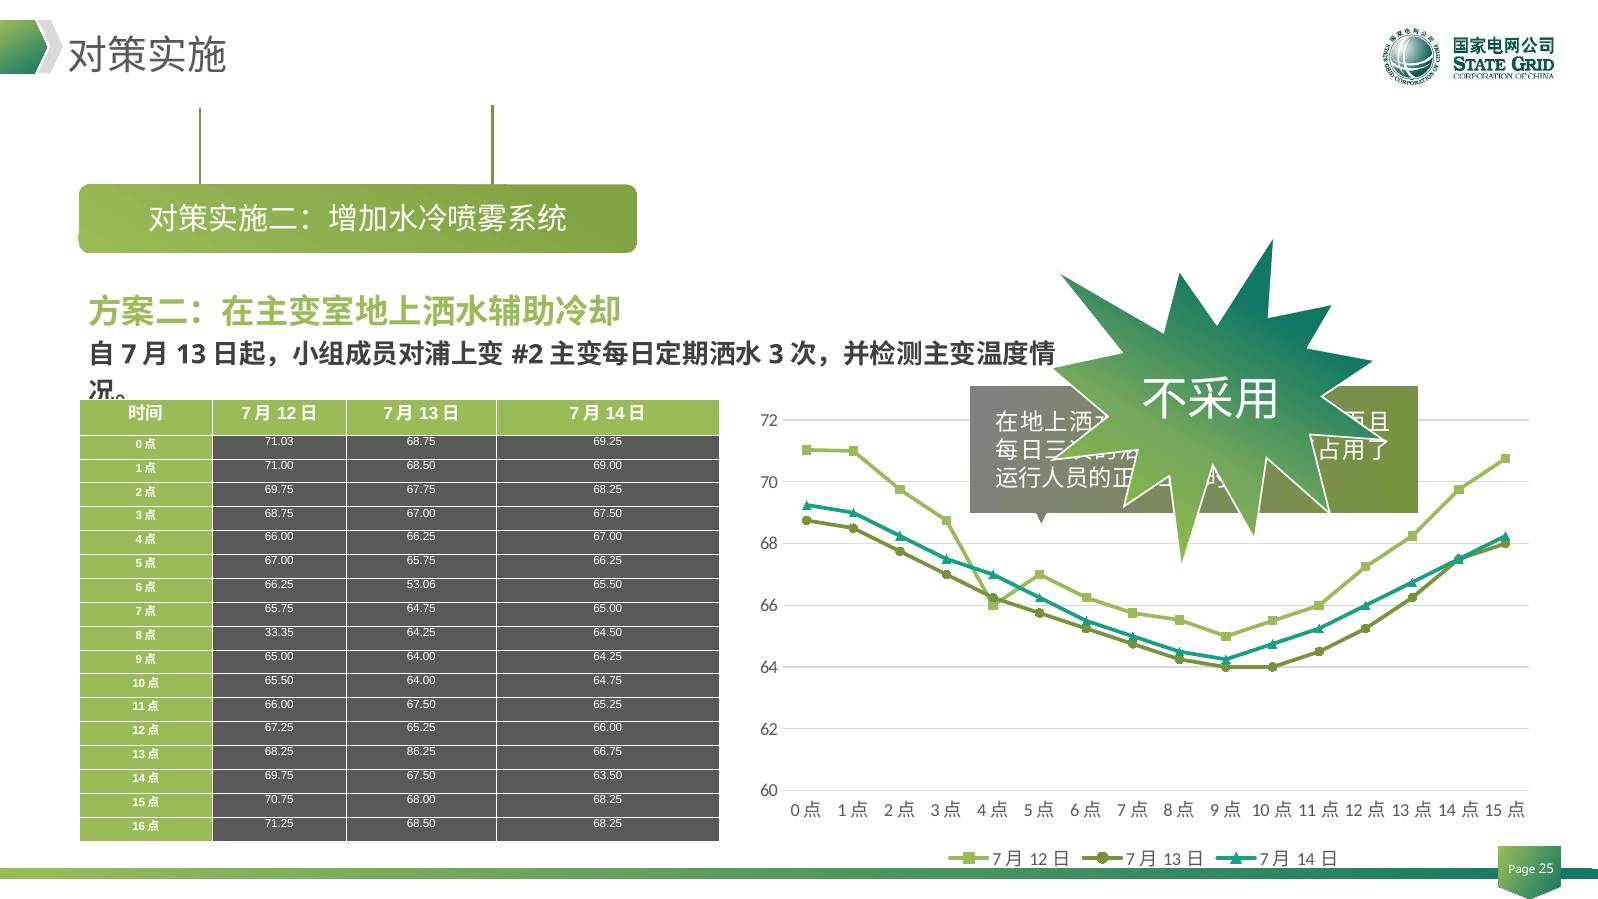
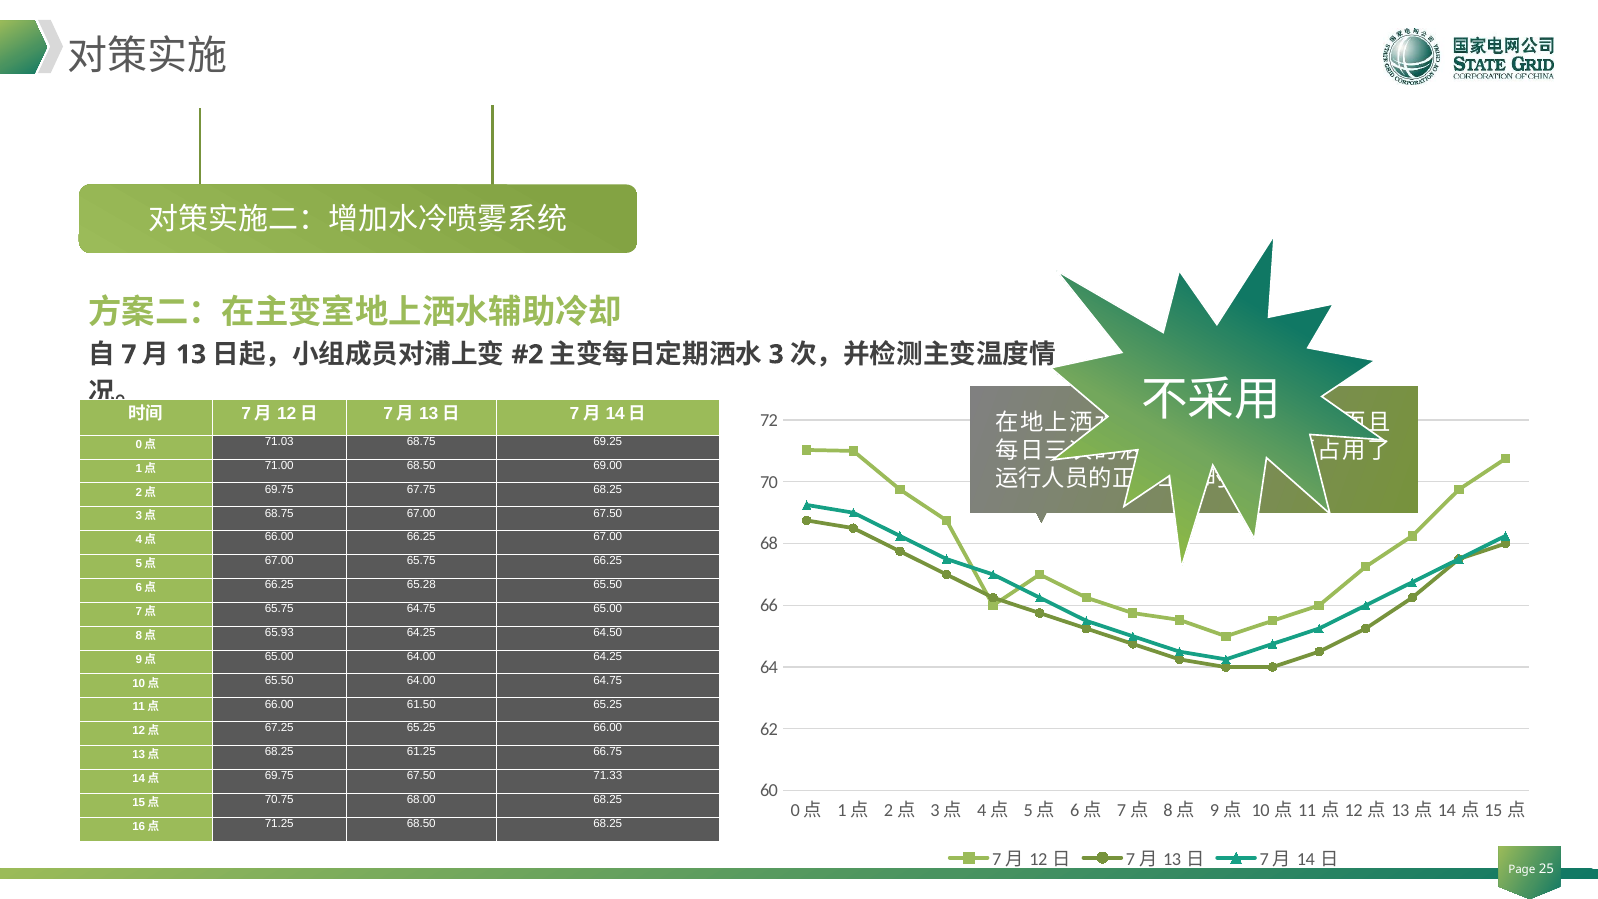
53.06: 53.06 -> 65.28
33.35: 33.35 -> 65.93
66.00 67.50: 67.50 -> 61.50
86.25: 86.25 -> 61.25
63.50: 63.50 -> 71.33
